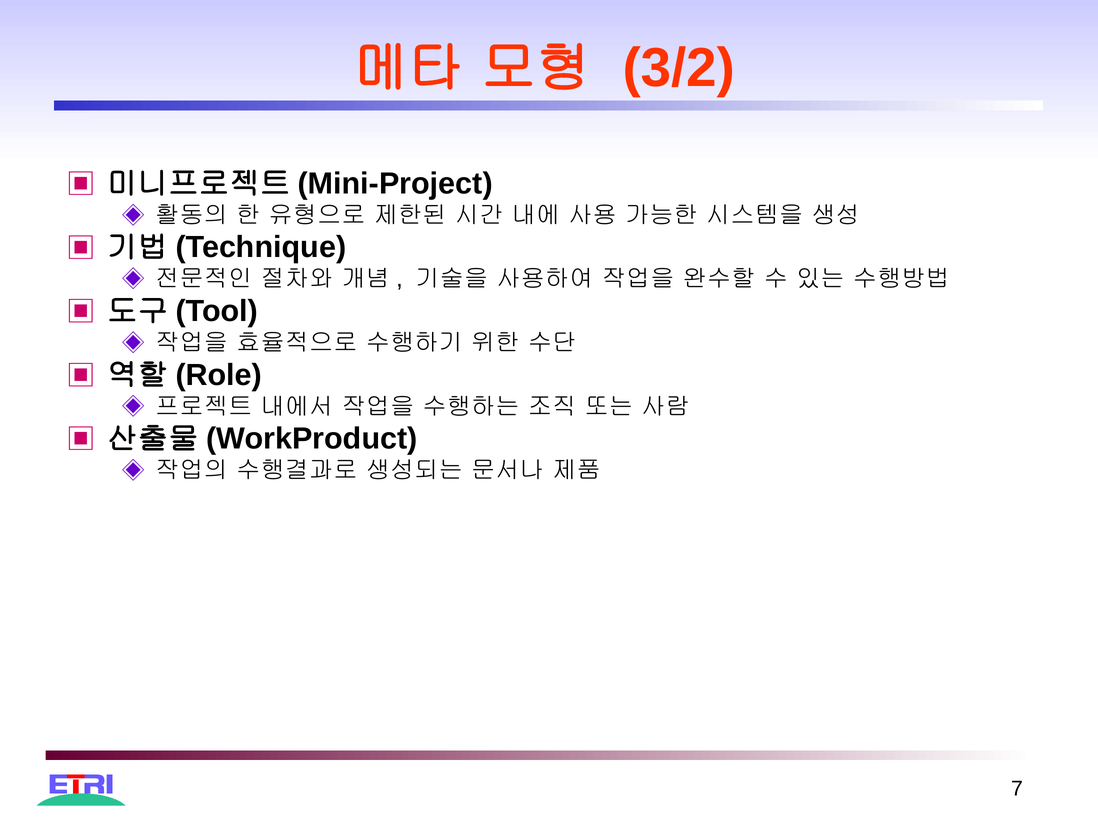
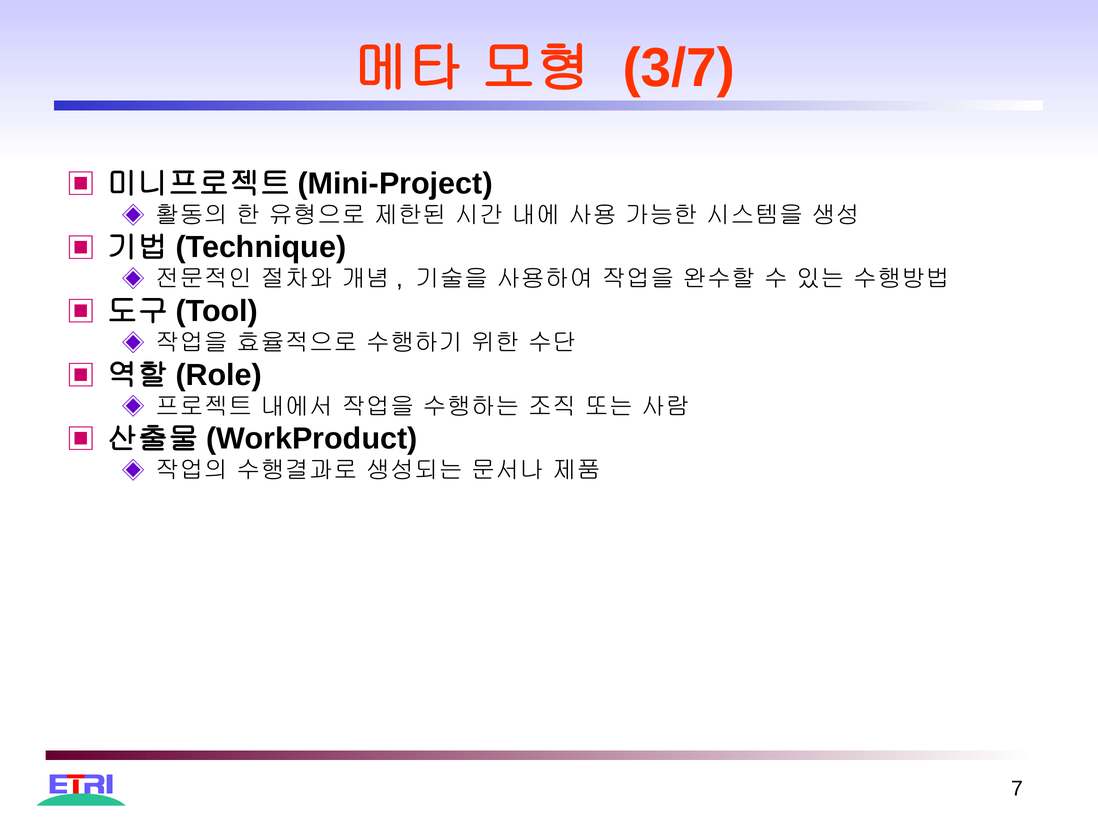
3/2: 3/2 -> 3/7
